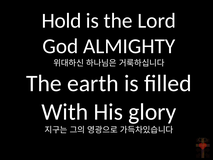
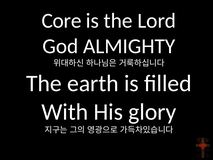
Hold: Hold -> Core
